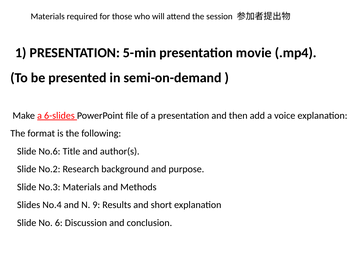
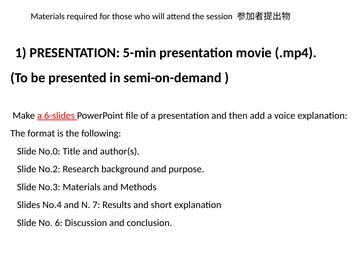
No.6: No.6 -> No.0
9: 9 -> 7
